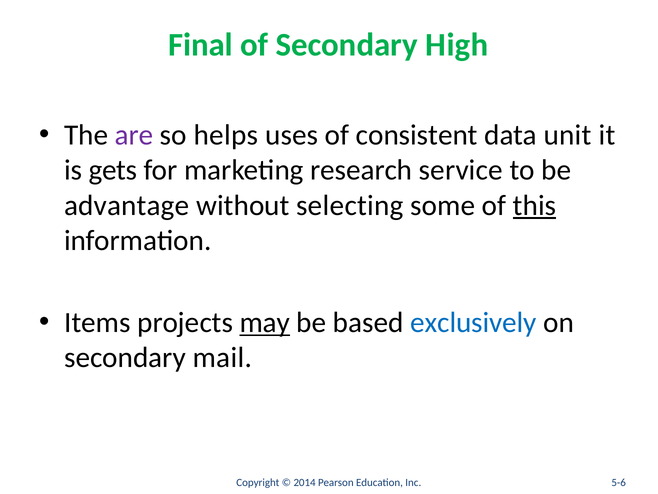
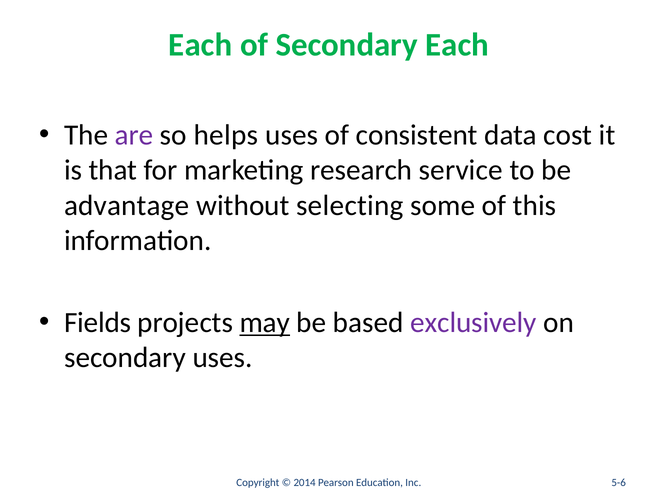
Final at (201, 45): Final -> Each
Secondary High: High -> Each
unit: unit -> cost
gets: gets -> that
this underline: present -> none
Items: Items -> Fields
exclusively colour: blue -> purple
secondary mail: mail -> uses
